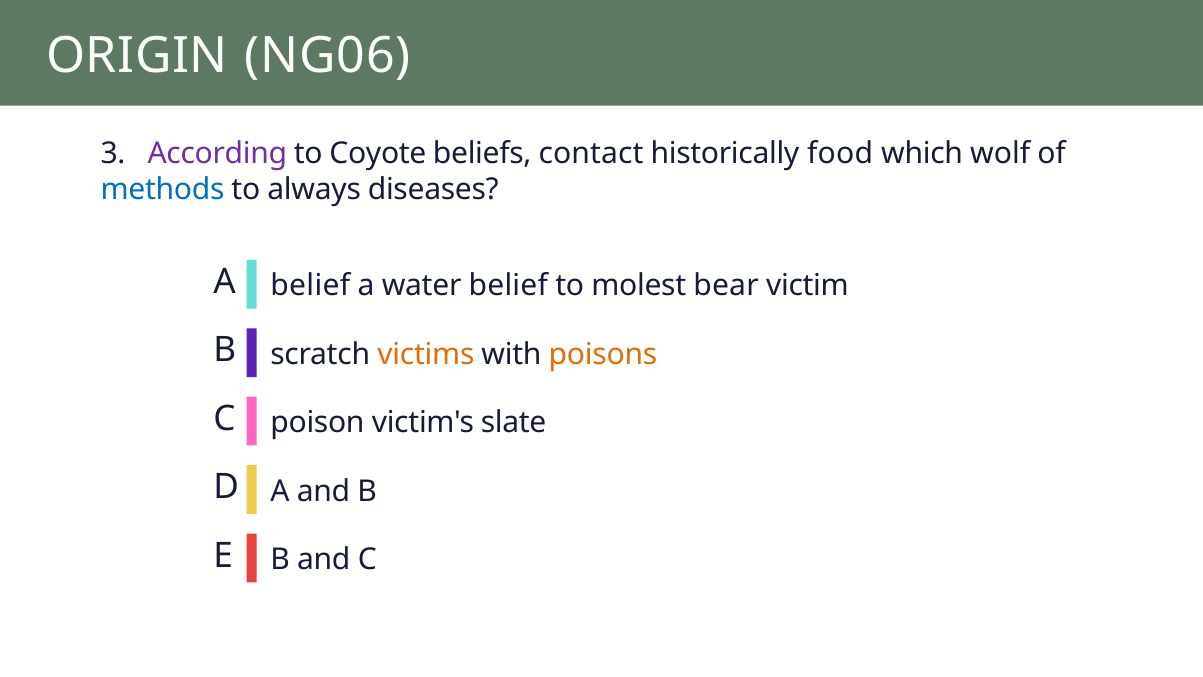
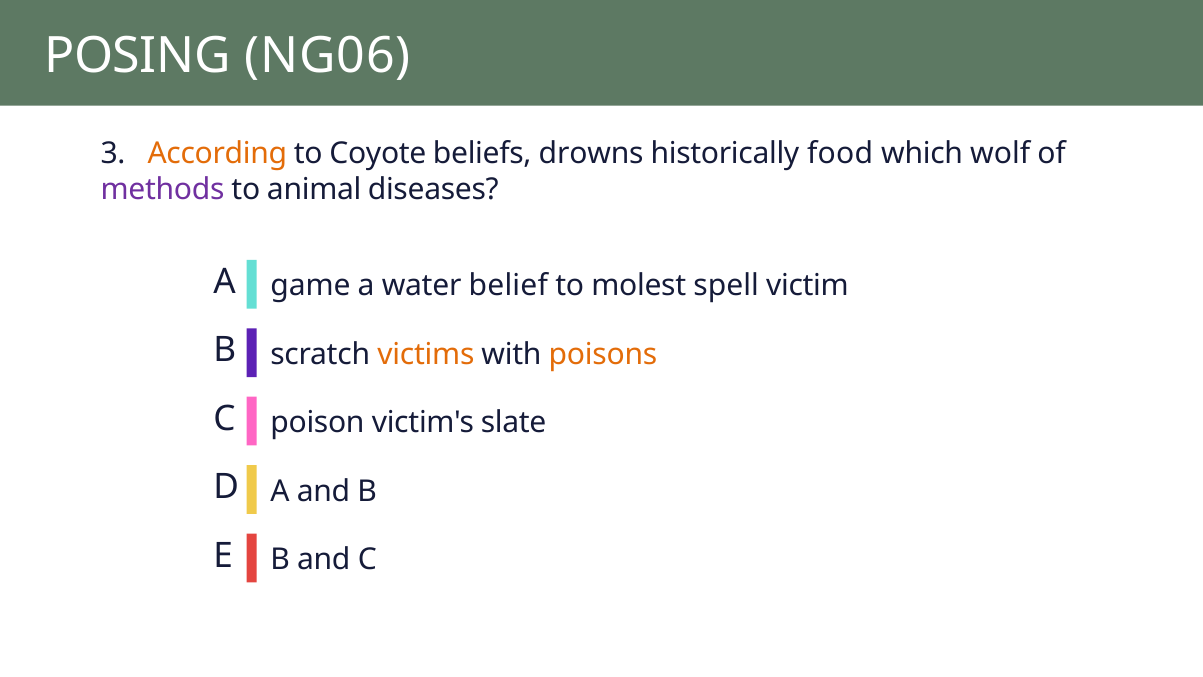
ORIGIN: ORIGIN -> POSING
According colour: purple -> orange
contact: contact -> drowns
methods colour: blue -> purple
always: always -> animal
belief at (310, 286): belief -> game
bear: bear -> spell
